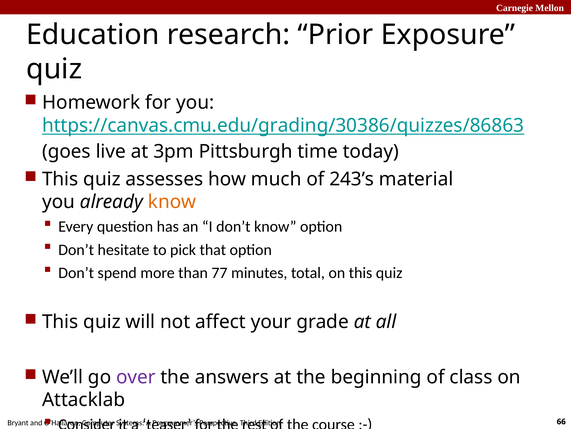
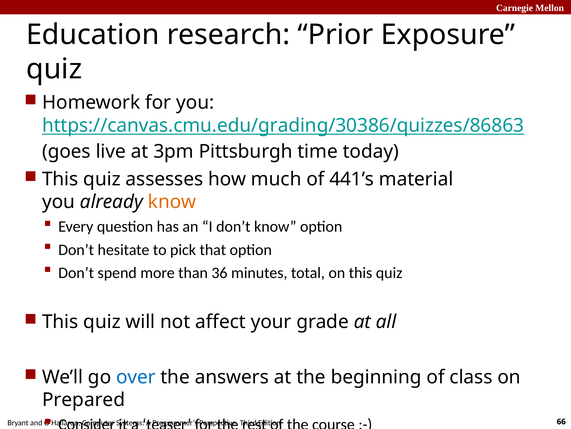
243’s: 243’s -> 441’s
77: 77 -> 36
over colour: purple -> blue
Attacklab: Attacklab -> Prepared
